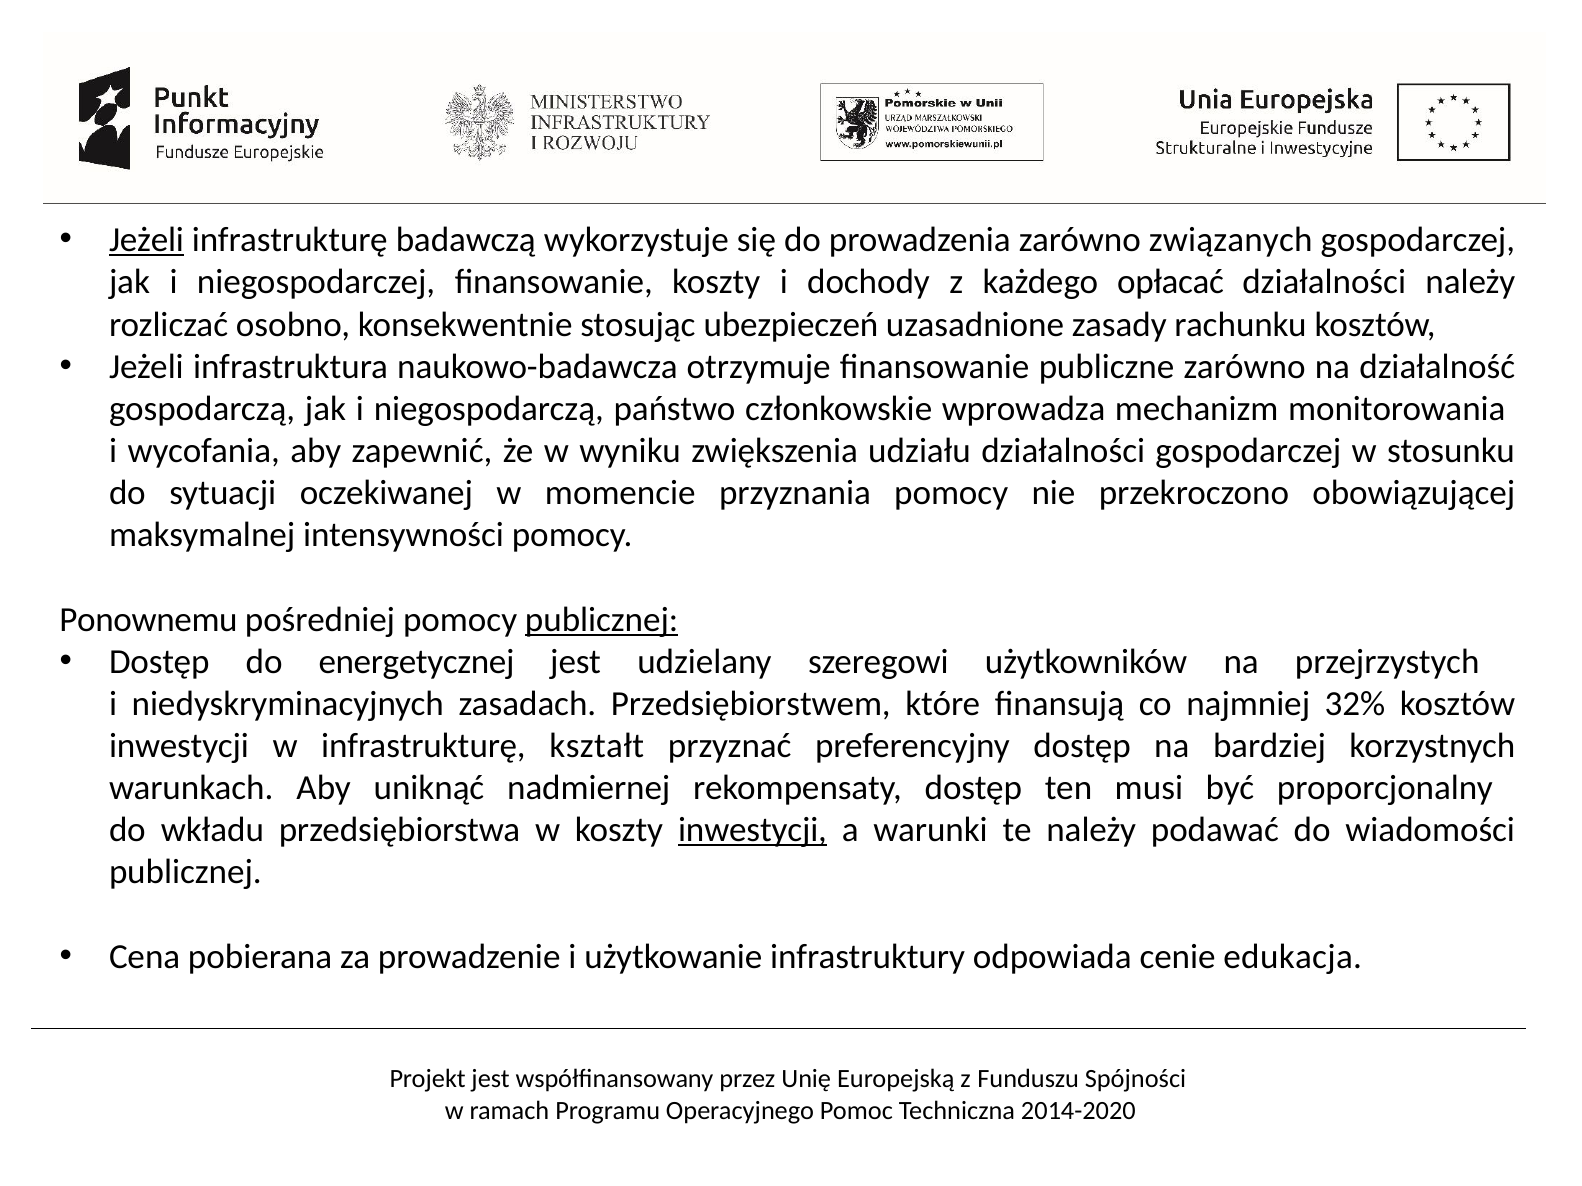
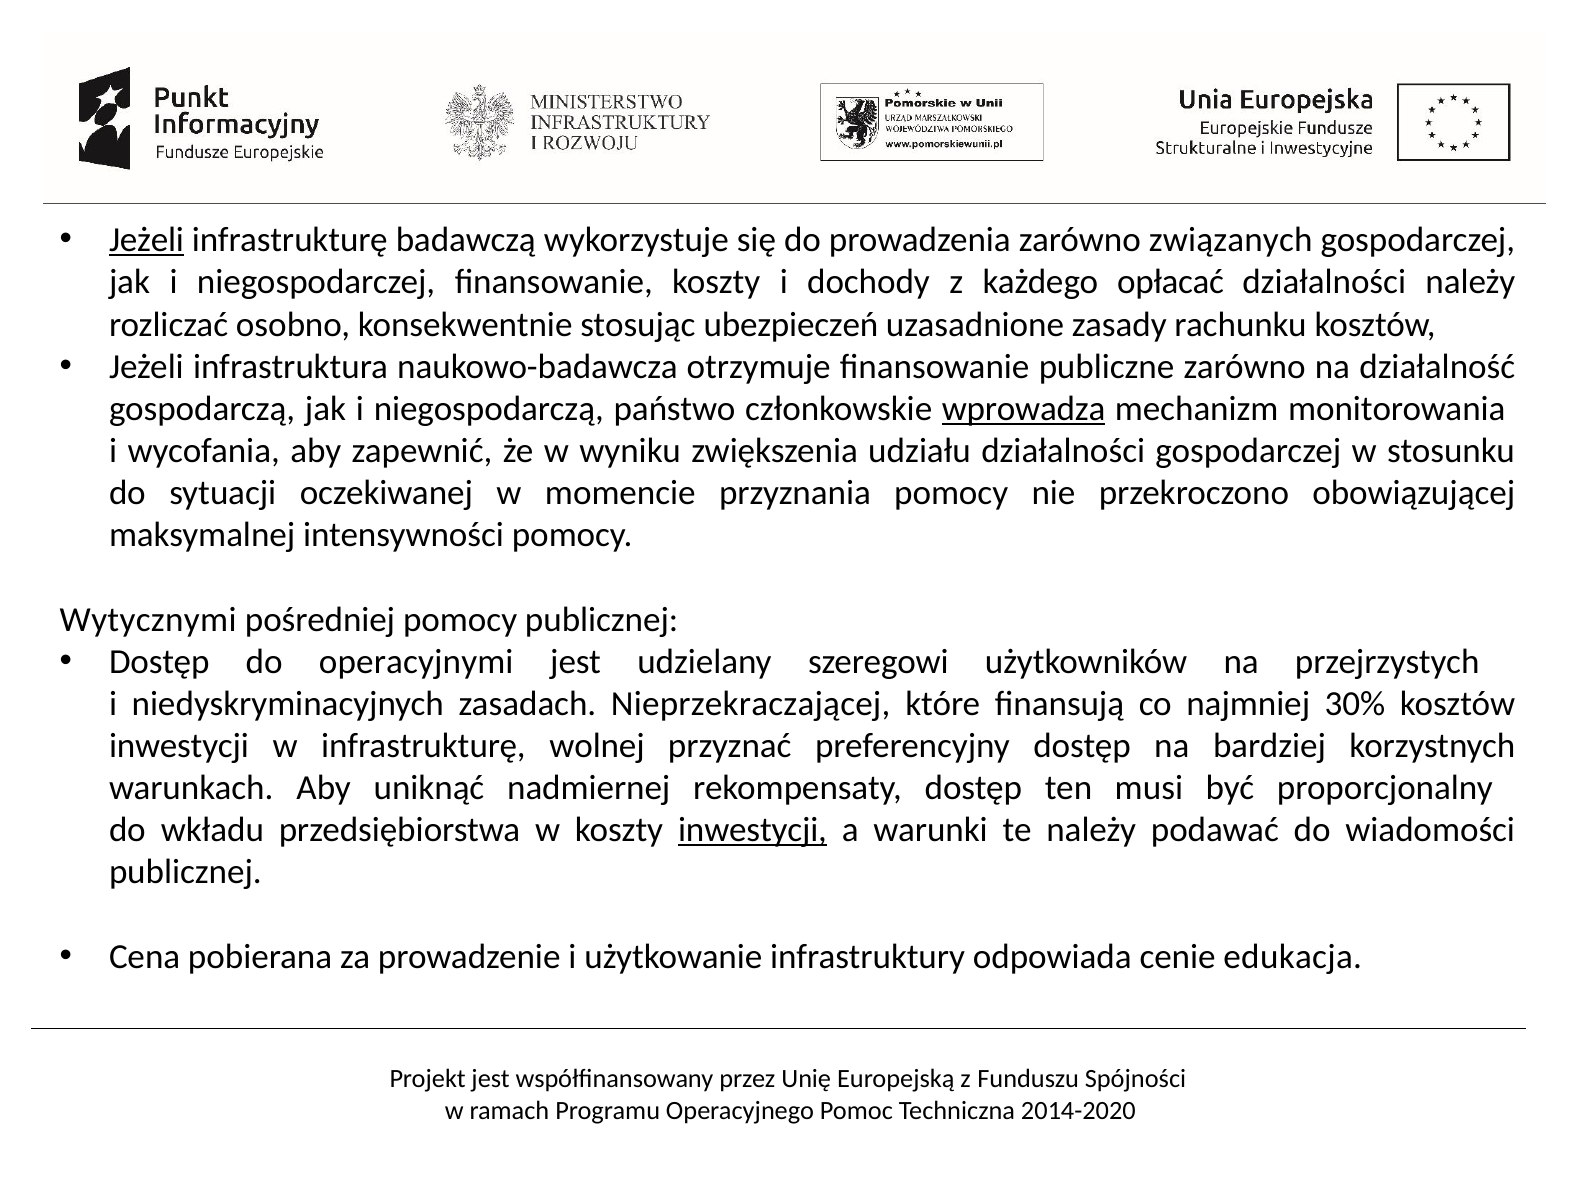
wprowadza underline: none -> present
Ponownemu: Ponownemu -> Wytycznymi
publicznej at (602, 620) underline: present -> none
energetycznej: energetycznej -> operacyjnymi
Przedsiębiorstwem: Przedsiębiorstwem -> Nieprzekraczającej
32%: 32% -> 30%
kształt: kształt -> wolnej
